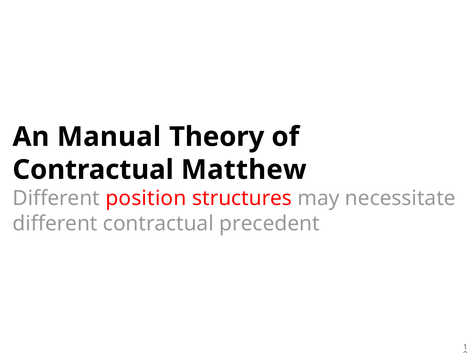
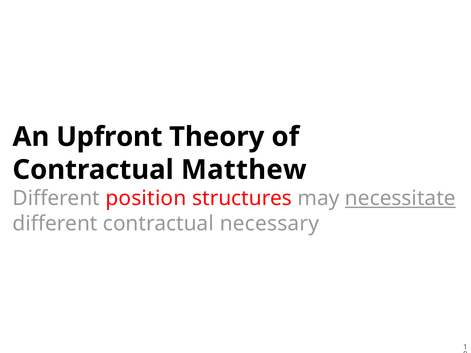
Manual: Manual -> Upfront
necessitate underline: none -> present
precedent: precedent -> necessary
